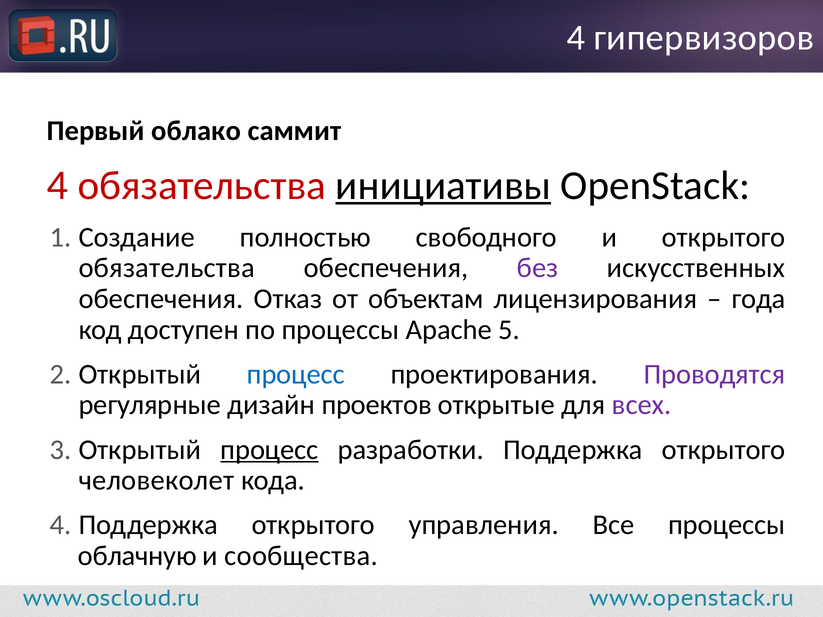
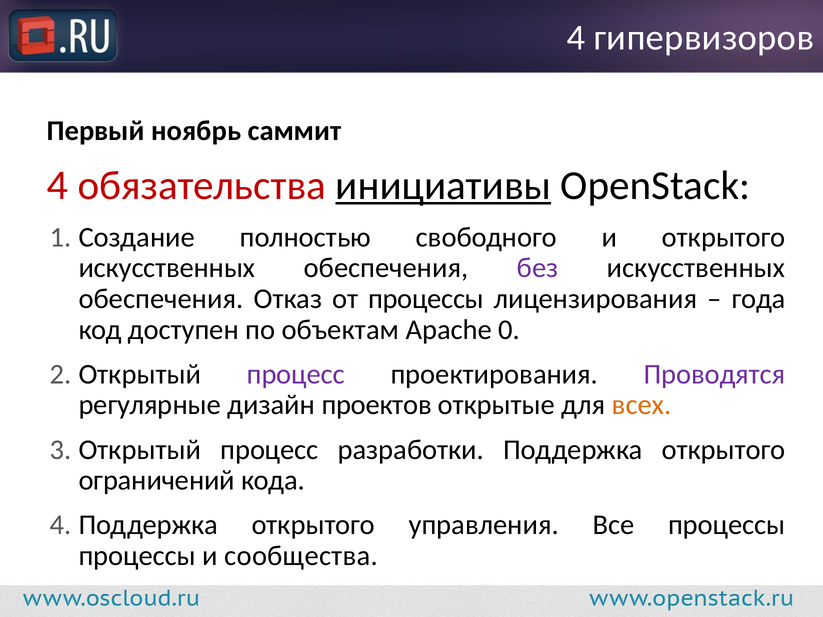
облако: облако -> ноябрь
обязательства at (167, 268): обязательства -> искусственных
от объектам: объектам -> процессы
по процессы: процессы -> объектам
5: 5 -> 0
процесс at (296, 374) colour: blue -> purple
всех colour: purple -> orange
процесс at (269, 450) underline: present -> none
человеколет: человеколет -> ограничений
облачную at (137, 556): облачную -> процессы
